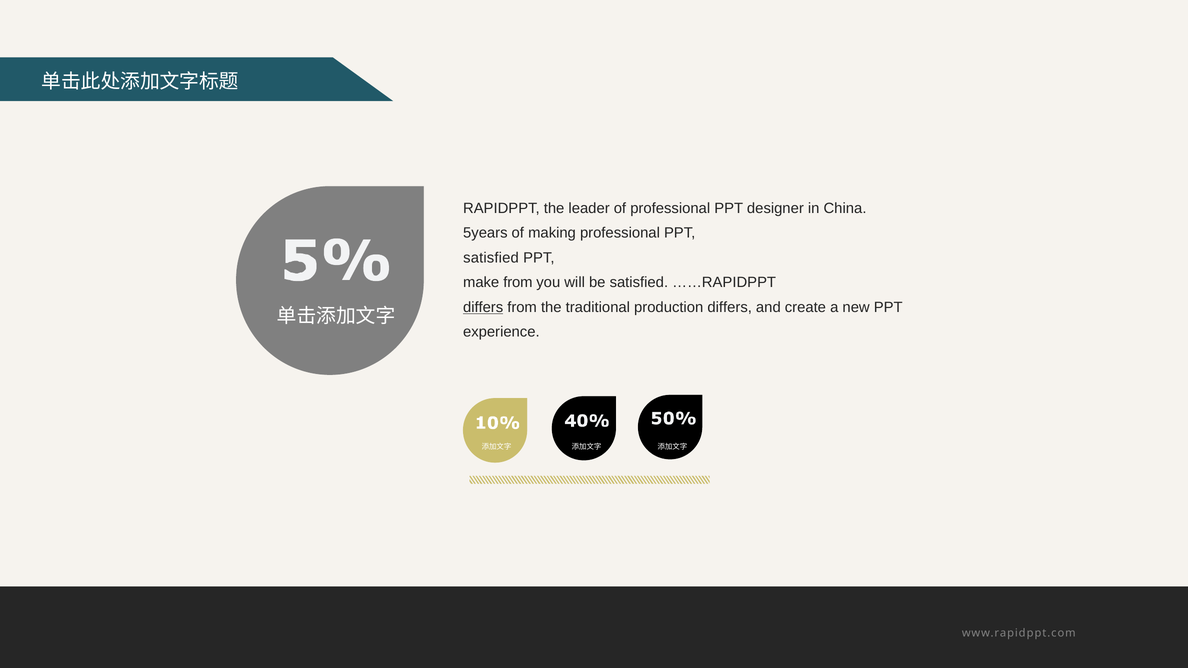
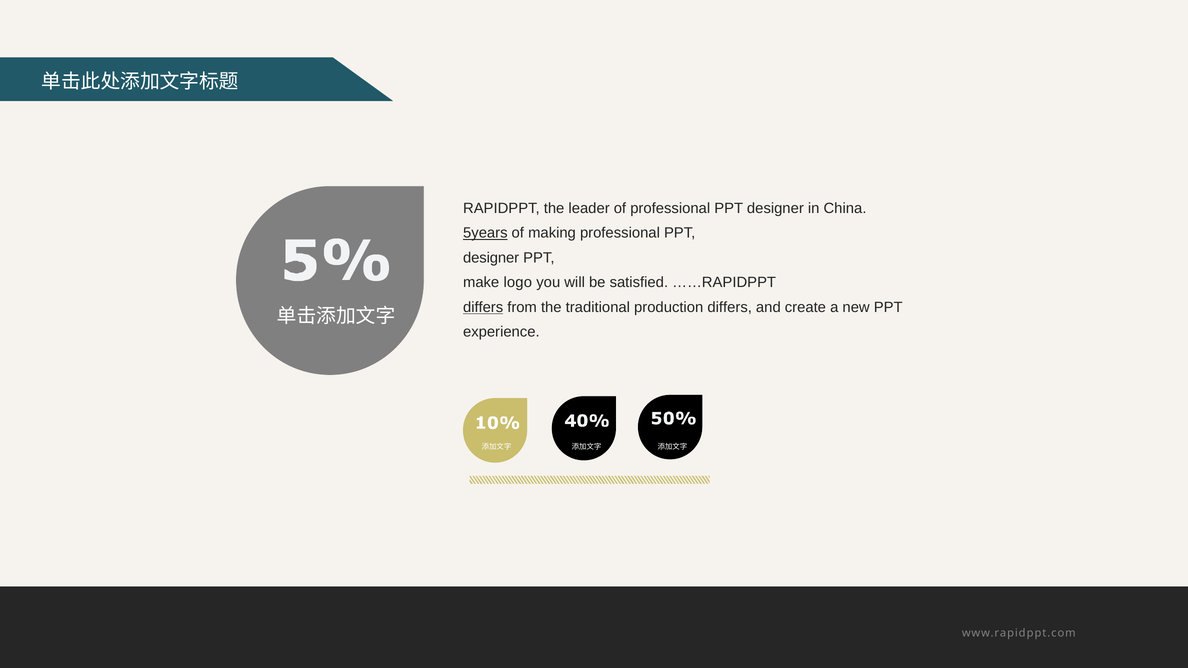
5years underline: none -> present
satisfied at (491, 258): satisfied -> designer
make from: from -> logo
